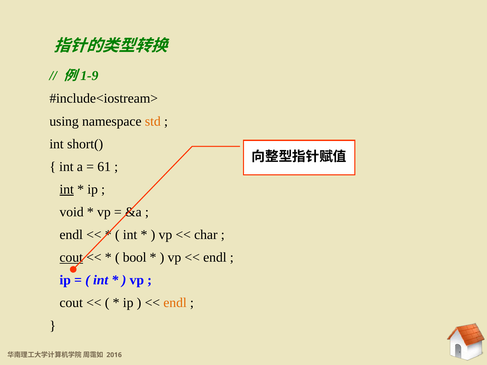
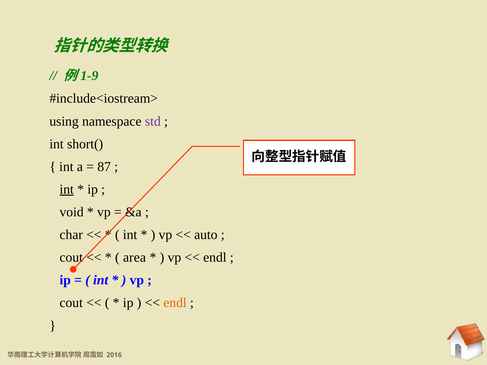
std colour: orange -> purple
61: 61 -> 87
endl at (71, 235): endl -> char
char: char -> auto
cout at (71, 258) underline: present -> none
bool: bool -> area
